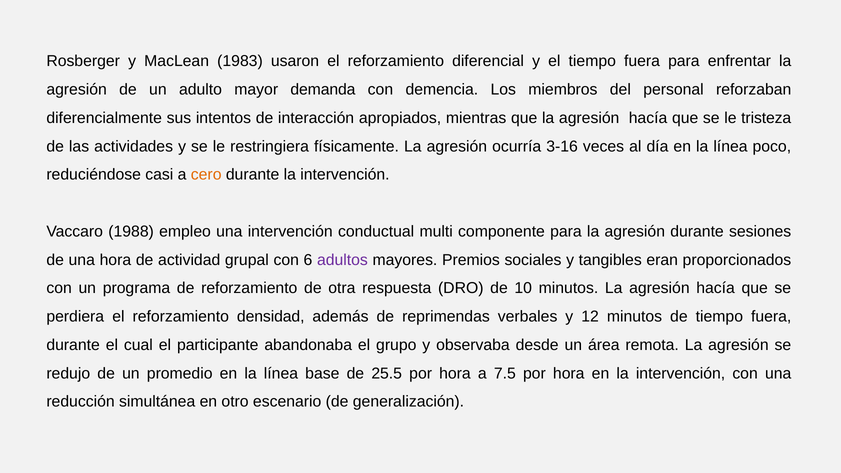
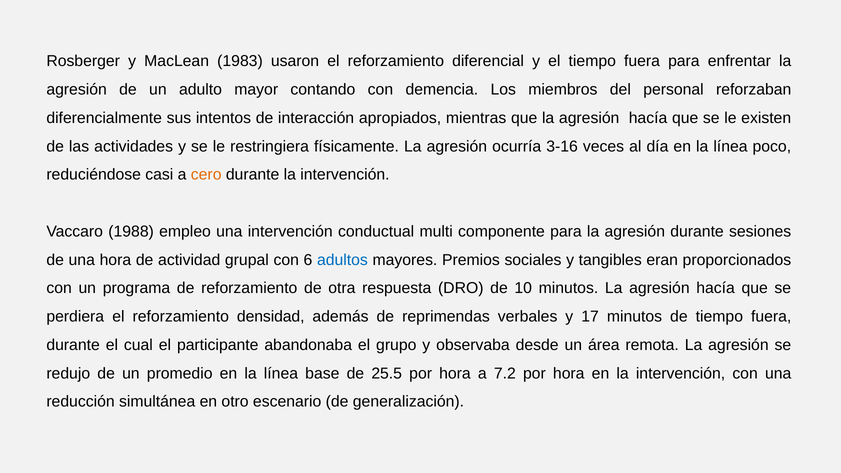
demanda: demanda -> contando
tristeza: tristeza -> existen
adultos colour: purple -> blue
12: 12 -> 17
7.5: 7.5 -> 7.2
